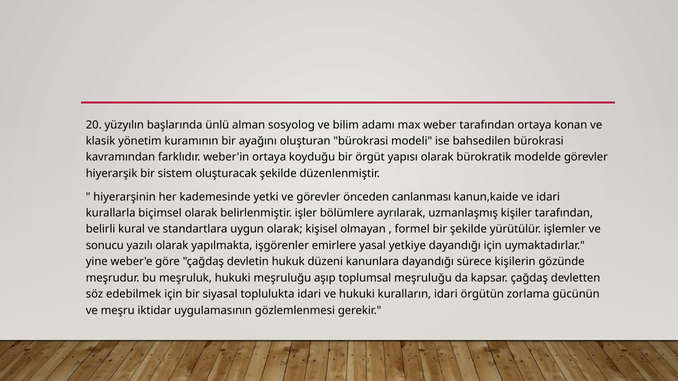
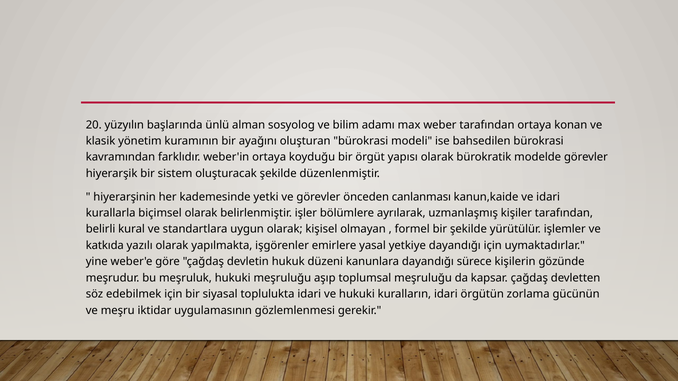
sonucu: sonucu -> katkıda
